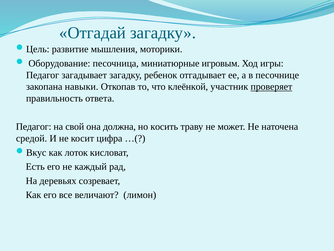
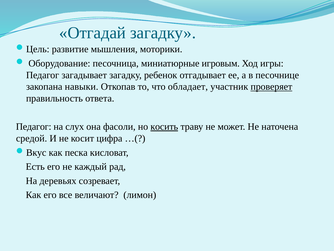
клеёнкой: клеёнкой -> обладает
свой: свой -> слух
должна: должна -> фасоли
косить underline: none -> present
лоток: лоток -> песка
